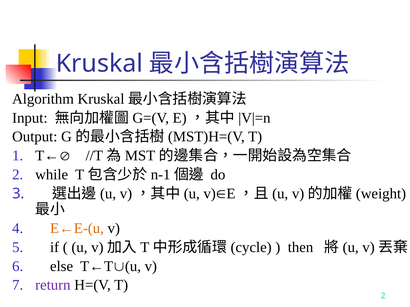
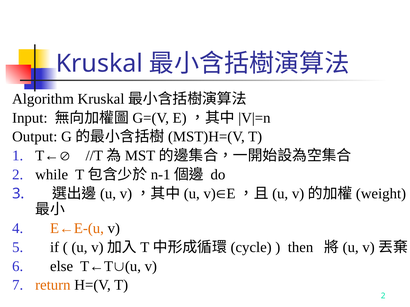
return colour: purple -> orange
